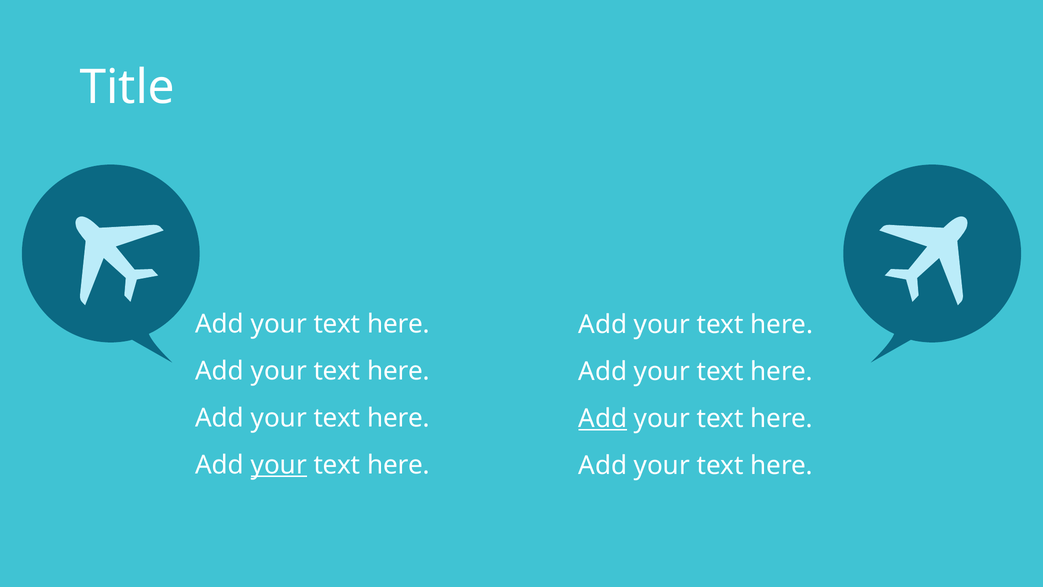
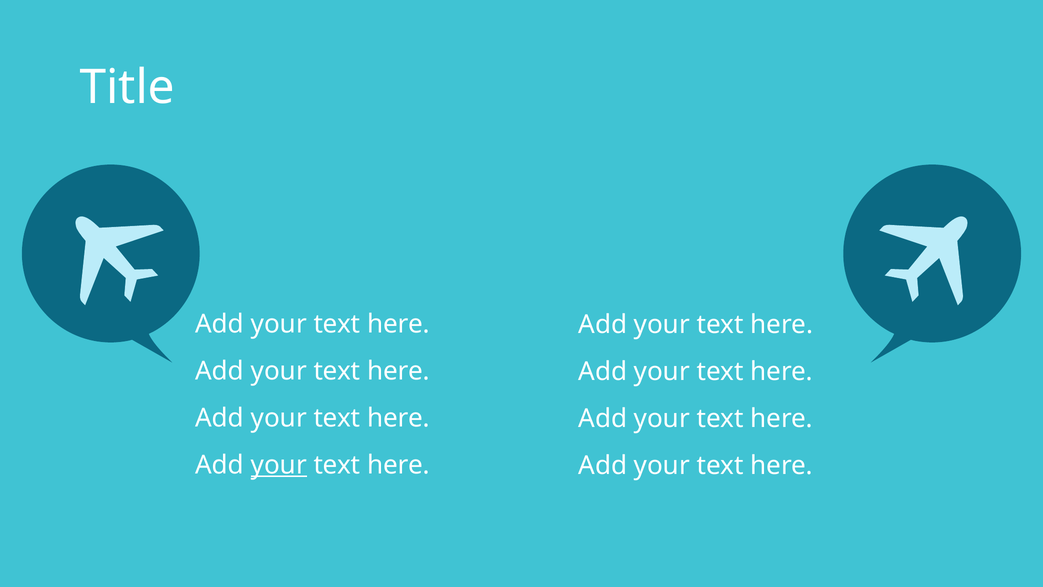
Add at (603, 418) underline: present -> none
